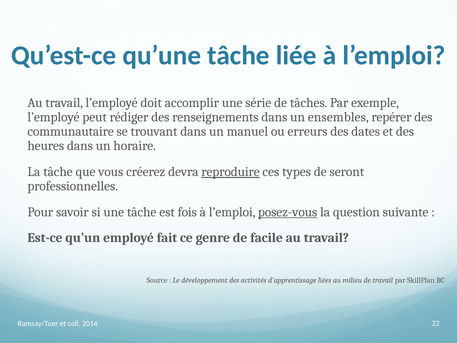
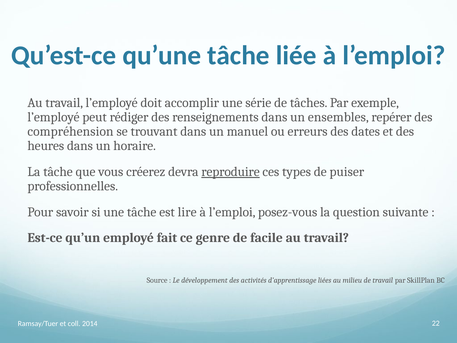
communautaire: communautaire -> compréhension
seront: seront -> puiser
fois: fois -> lire
posez-vous underline: present -> none
